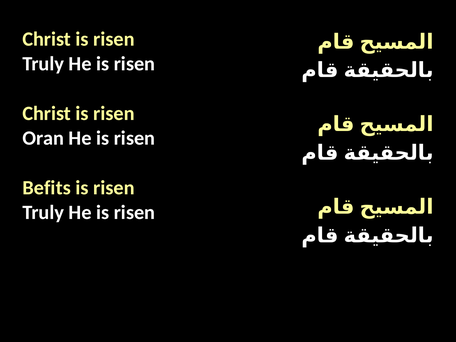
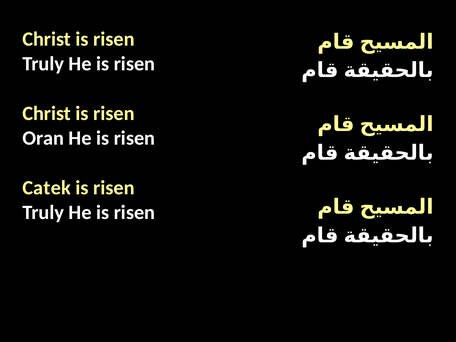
Befits: Befits -> Catek
